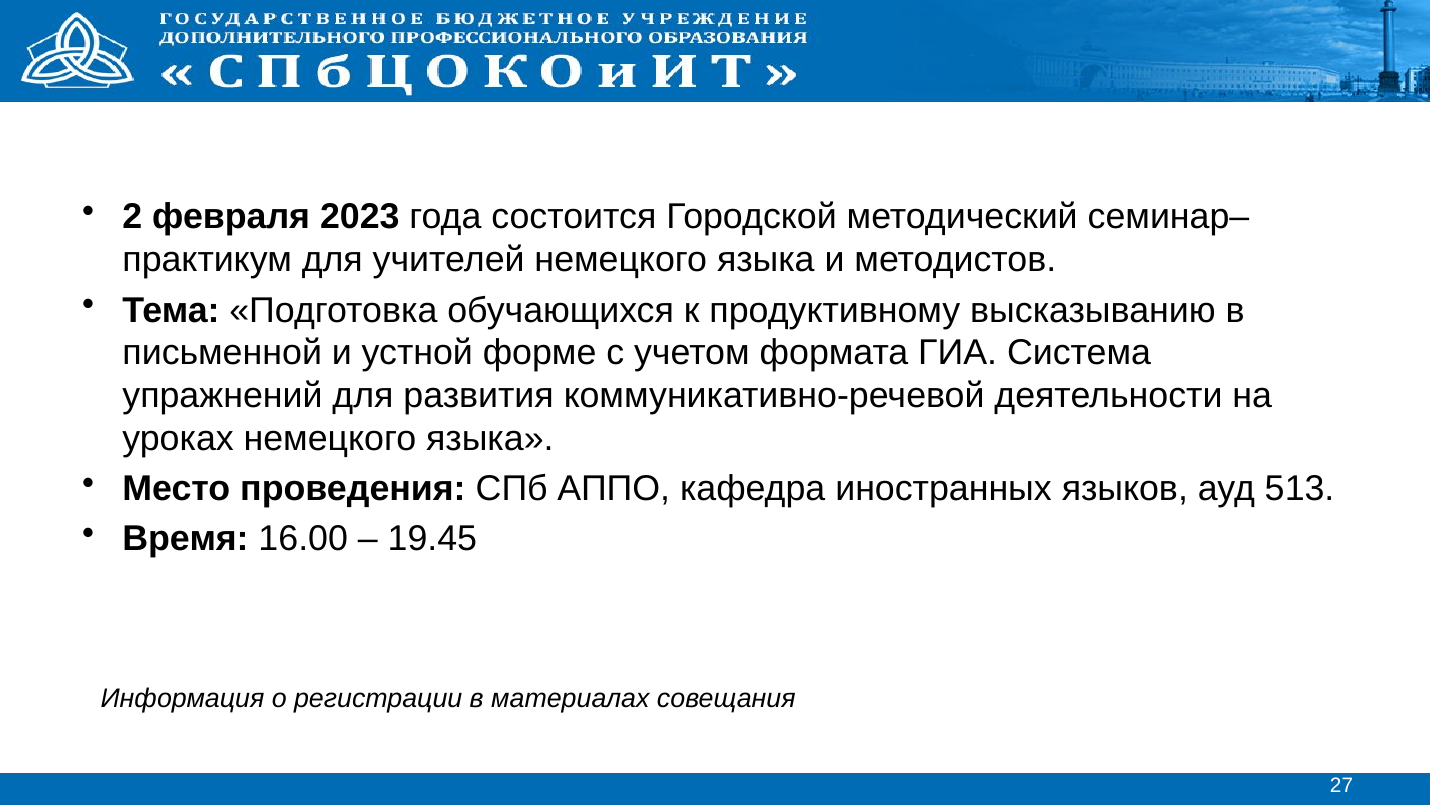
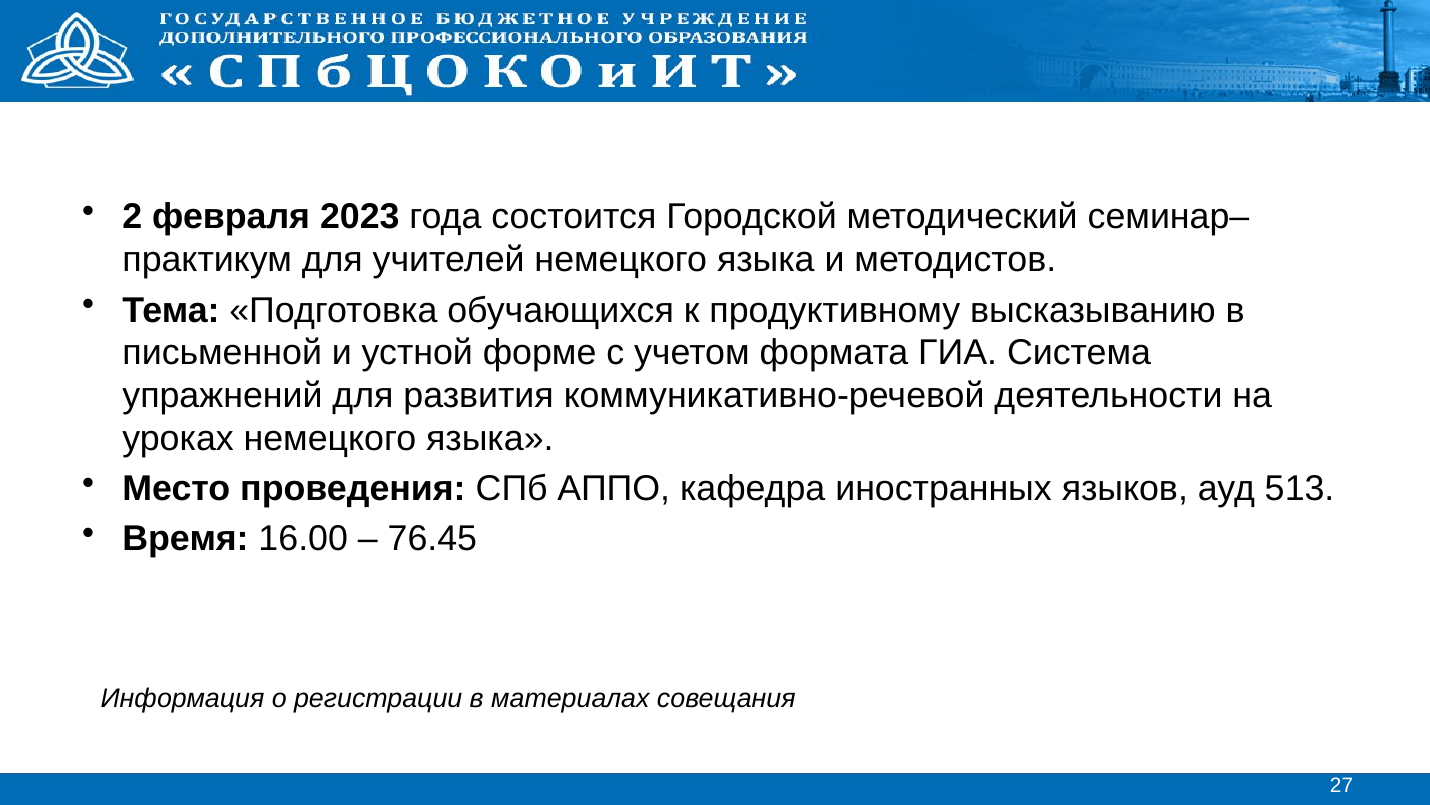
19.45: 19.45 -> 76.45
